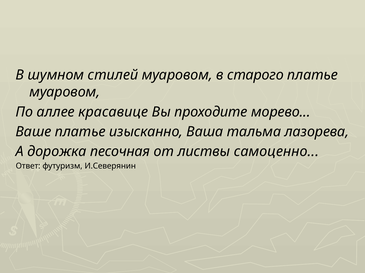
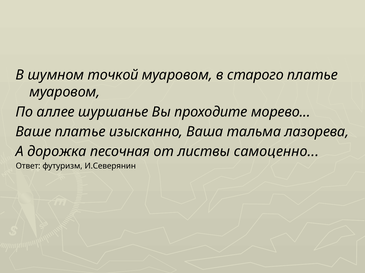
стилей: стилей -> точкой
красавице: красавице -> шуршанье
